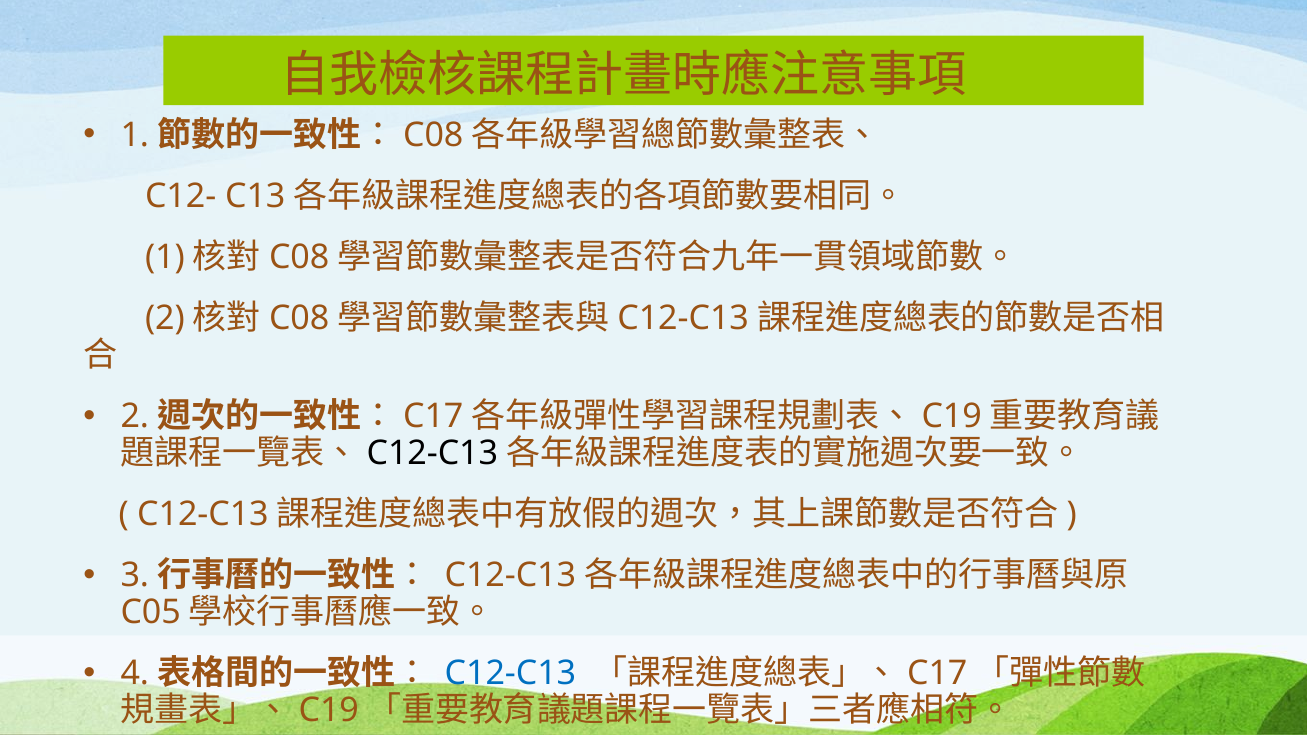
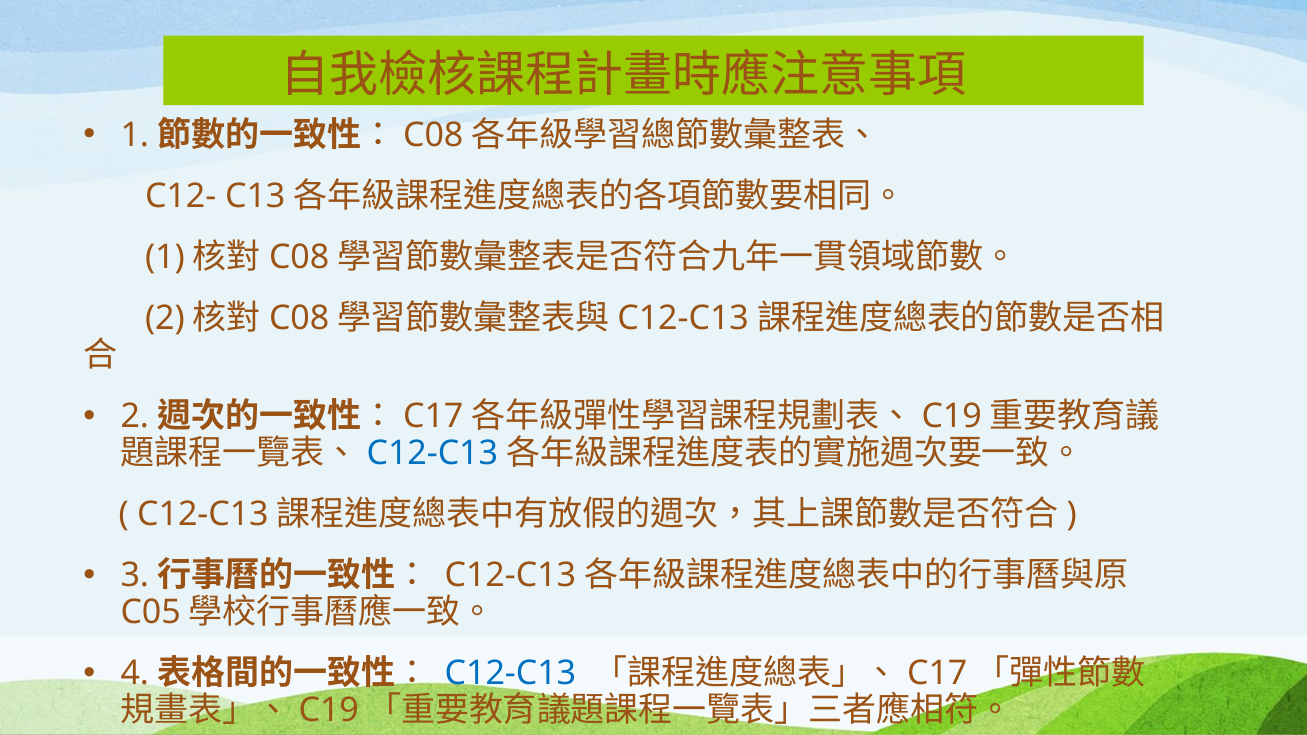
C12-C13 at (432, 453) colour: black -> blue
